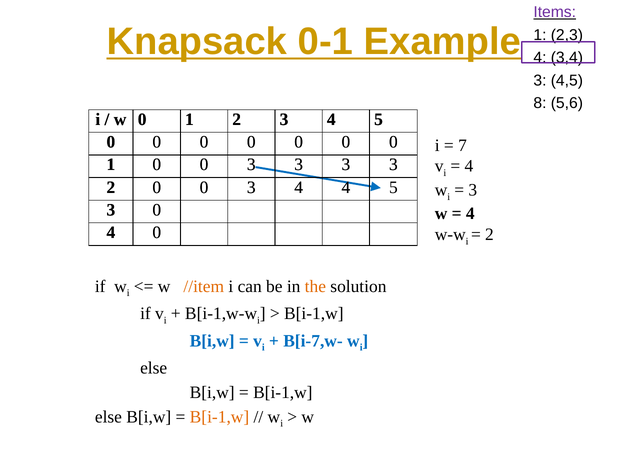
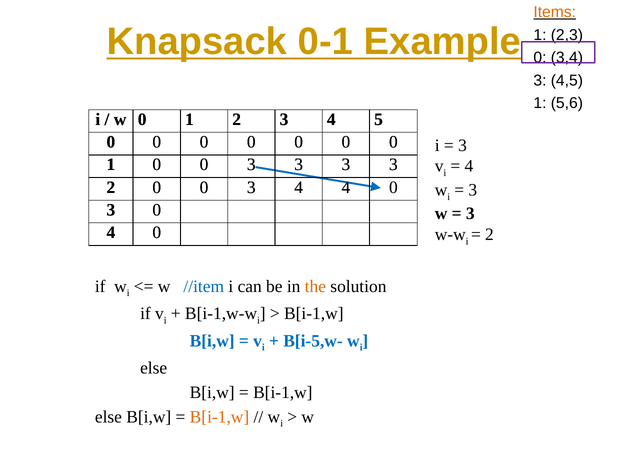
Items colour: purple -> orange
4 at (540, 58): 4 -> 0
8 at (540, 103): 8 -> 1
7 at (462, 145): 7 -> 3
5 at (393, 187): 5 -> 0
4 at (470, 214): 4 -> 3
//item colour: orange -> blue
B[i-7,w-: B[i-7,w- -> B[i-5,w-
